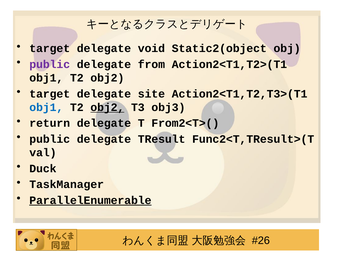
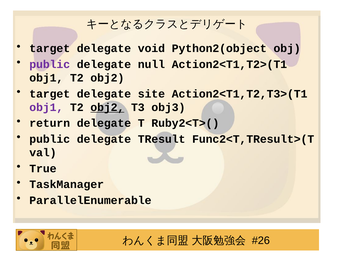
Static2(object: Static2(object -> Python2(object
from: from -> null
obj1 at (46, 107) colour: blue -> purple
From2<T>(: From2<T>( -> Ruby2<T>(
Duck: Duck -> True
ParallelEnumerable underline: present -> none
